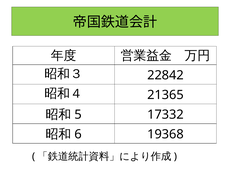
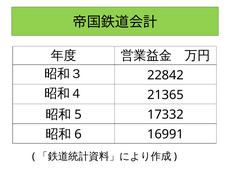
19368: 19368 -> 16991
